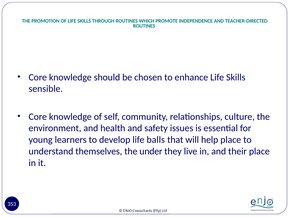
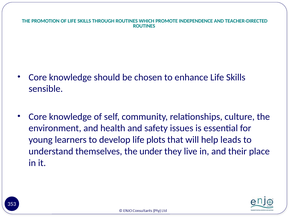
balls: balls -> plots
help place: place -> leads
